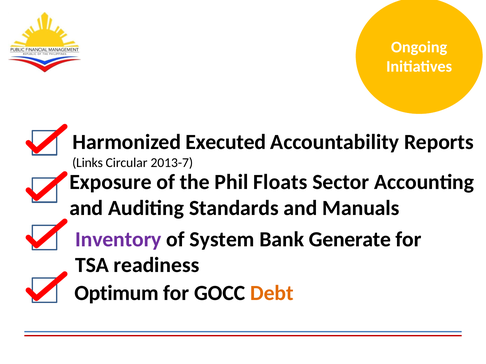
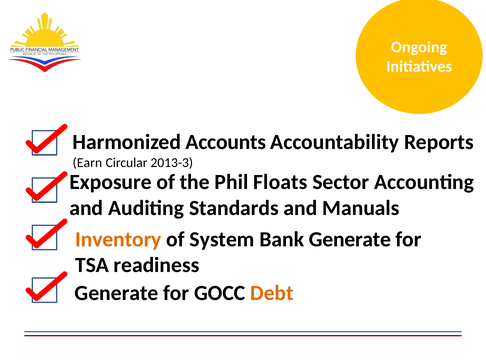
Executed: Executed -> Accounts
Links: Links -> Earn
2013-7: 2013-7 -> 2013-3
Inventory colour: purple -> orange
Optimum at (117, 294): Optimum -> Generate
